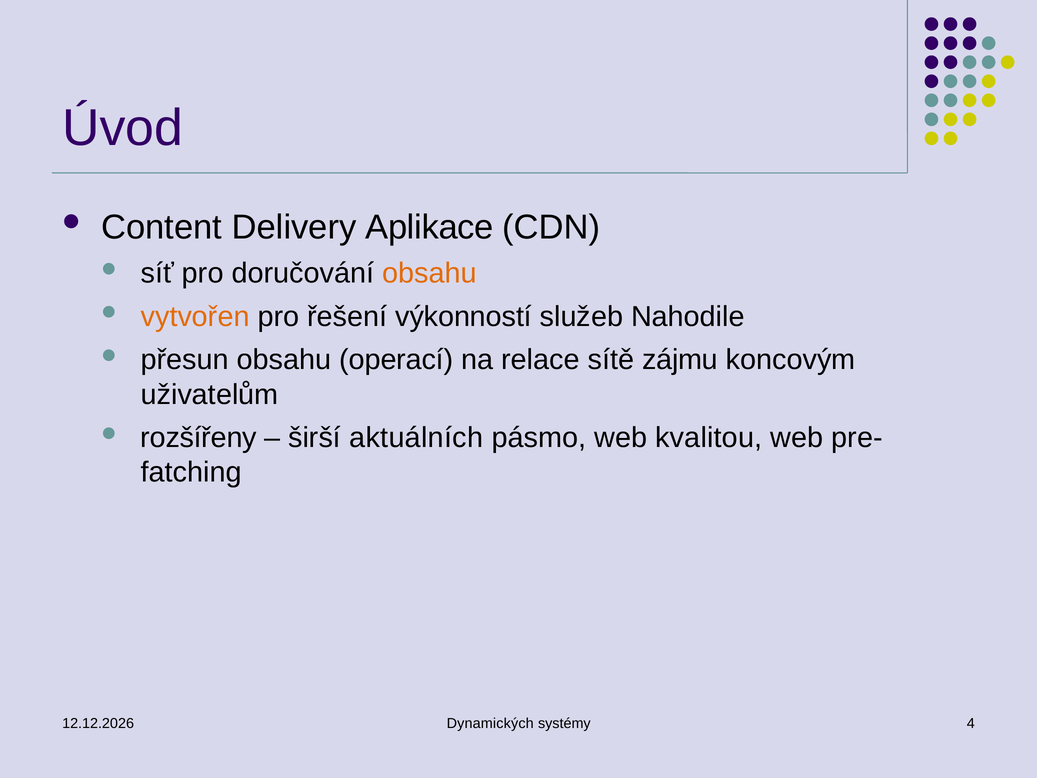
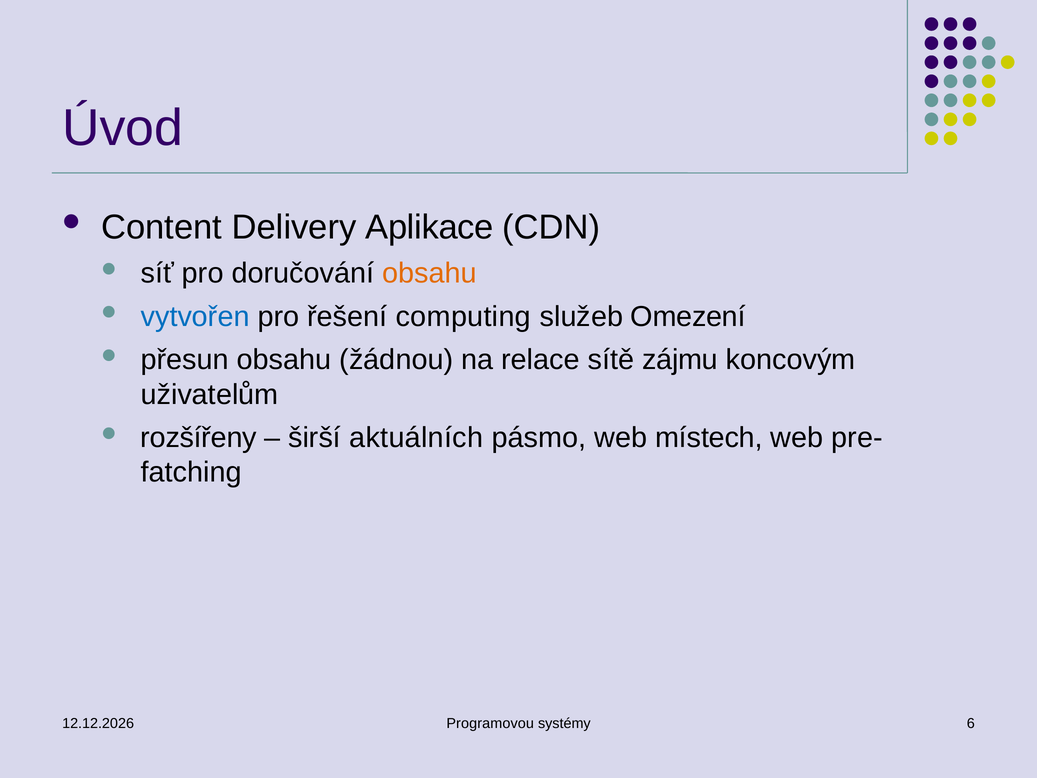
vytvořen colour: orange -> blue
výkonností: výkonností -> computing
Nahodile: Nahodile -> Omezení
operací: operací -> žádnou
kvalitou: kvalitou -> místech
Dynamických: Dynamických -> Programovou
4: 4 -> 6
